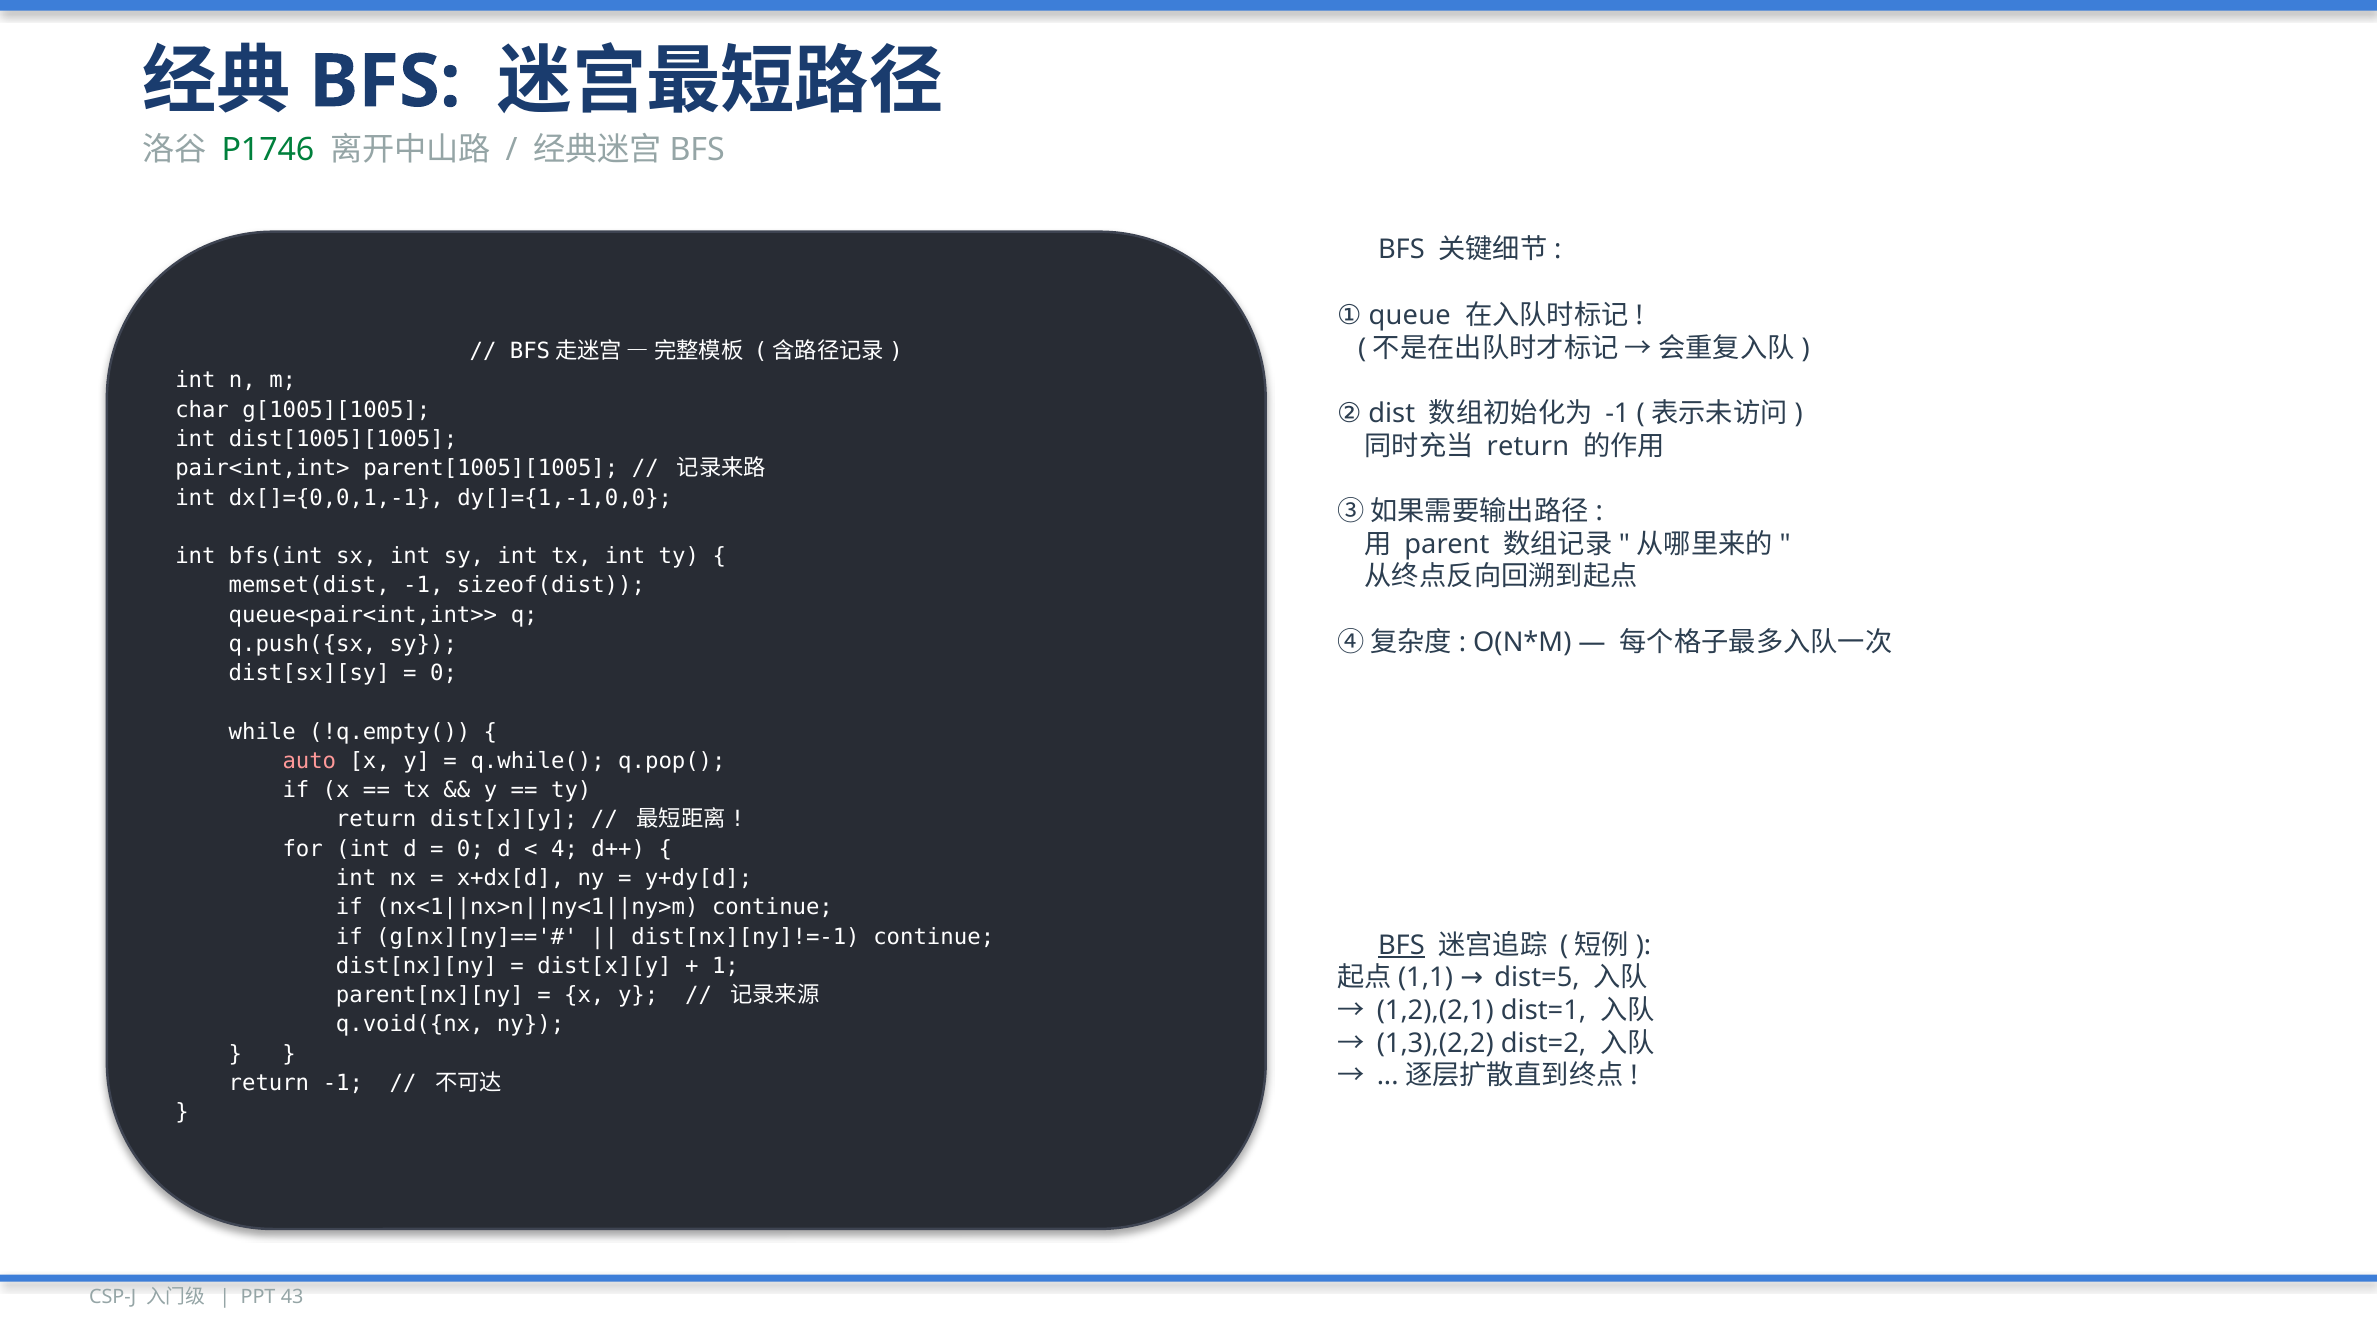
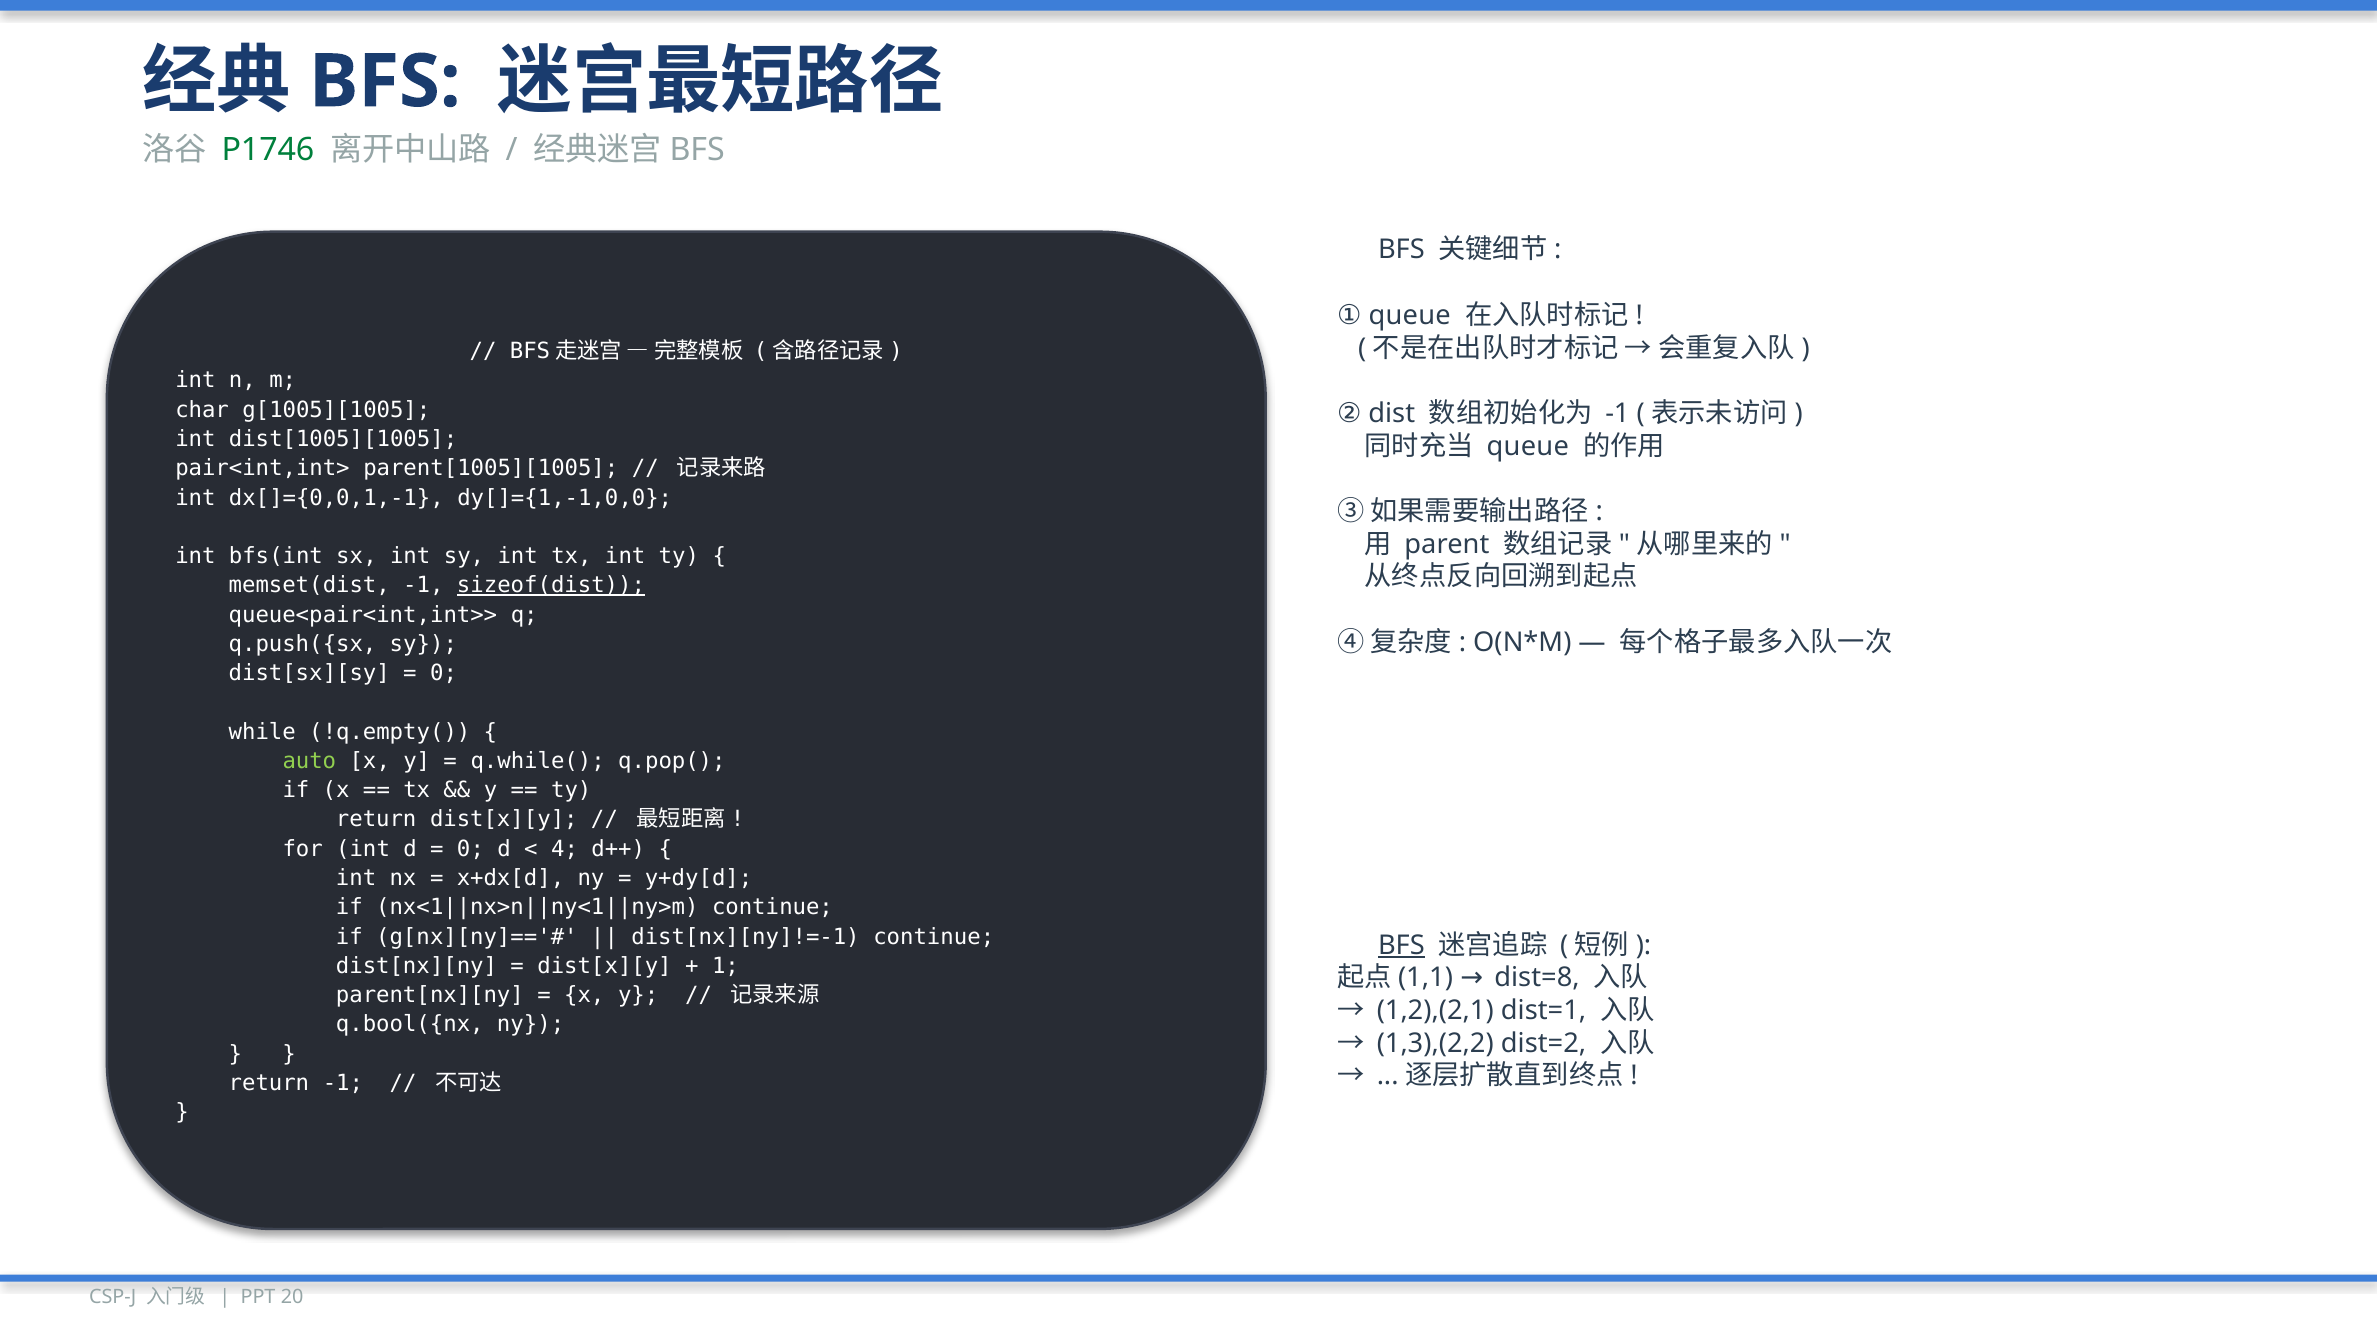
return at (1528, 446): return -> queue
sizeof(dist underline: none -> present
auto colour: pink -> light green
dist=5: dist=5 -> dist=8
q.void({nx: q.void({nx -> q.bool({nx
43: 43 -> 20
